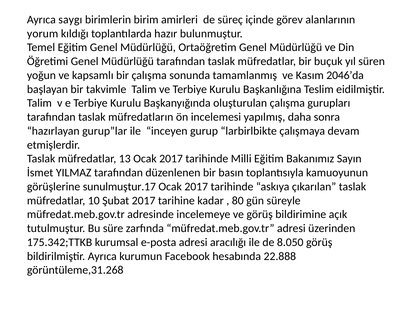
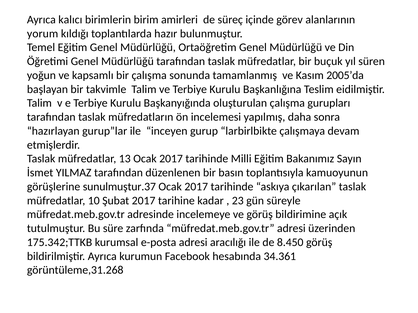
saygı: saygı -> kalıcı
2046’da: 2046’da -> 2005’da
sunulmuştur.17: sunulmuştur.17 -> sunulmuştur.37
80: 80 -> 23
8.050: 8.050 -> 8.450
22.888: 22.888 -> 34.361
